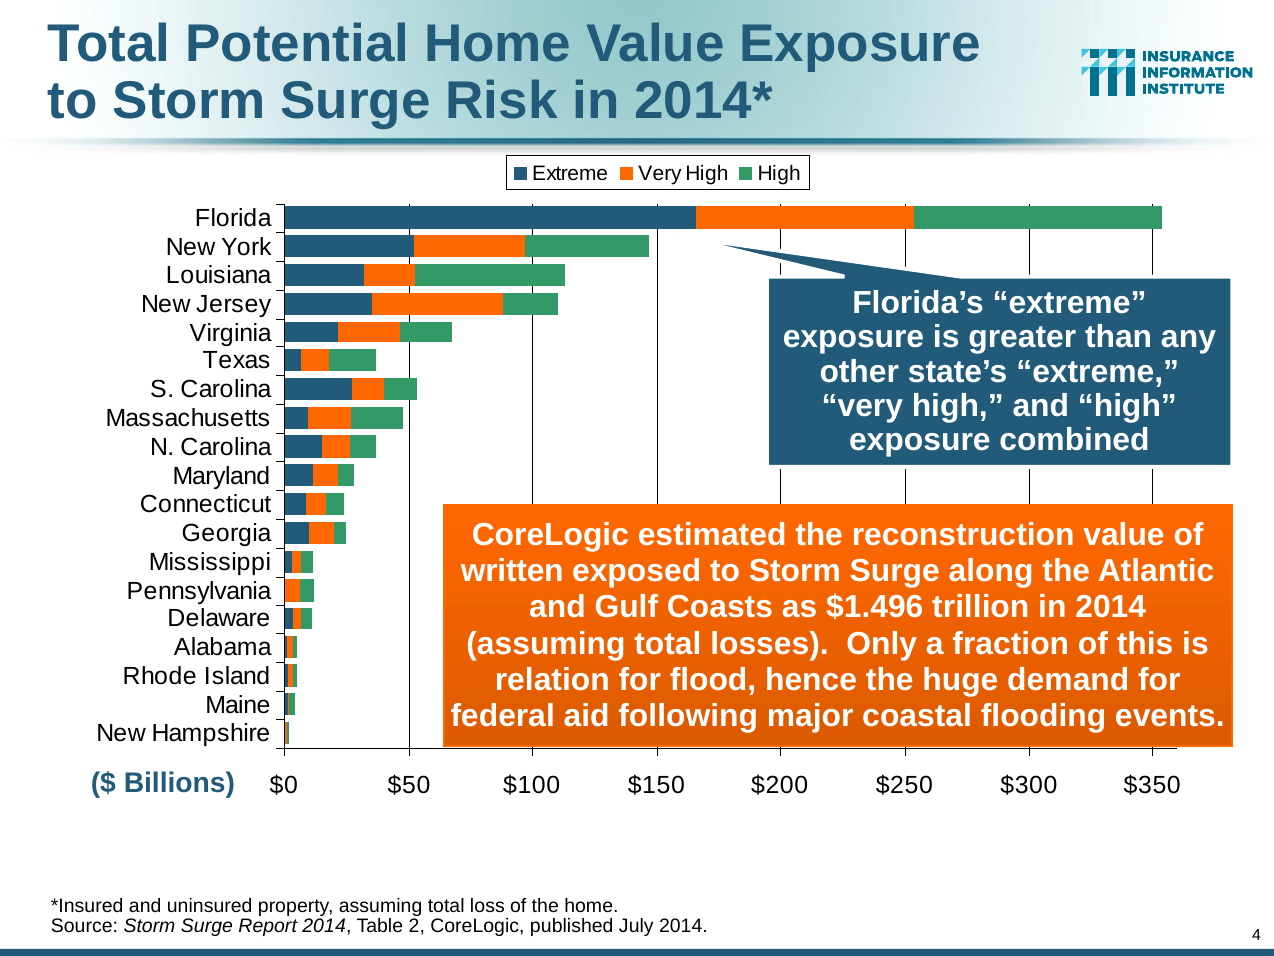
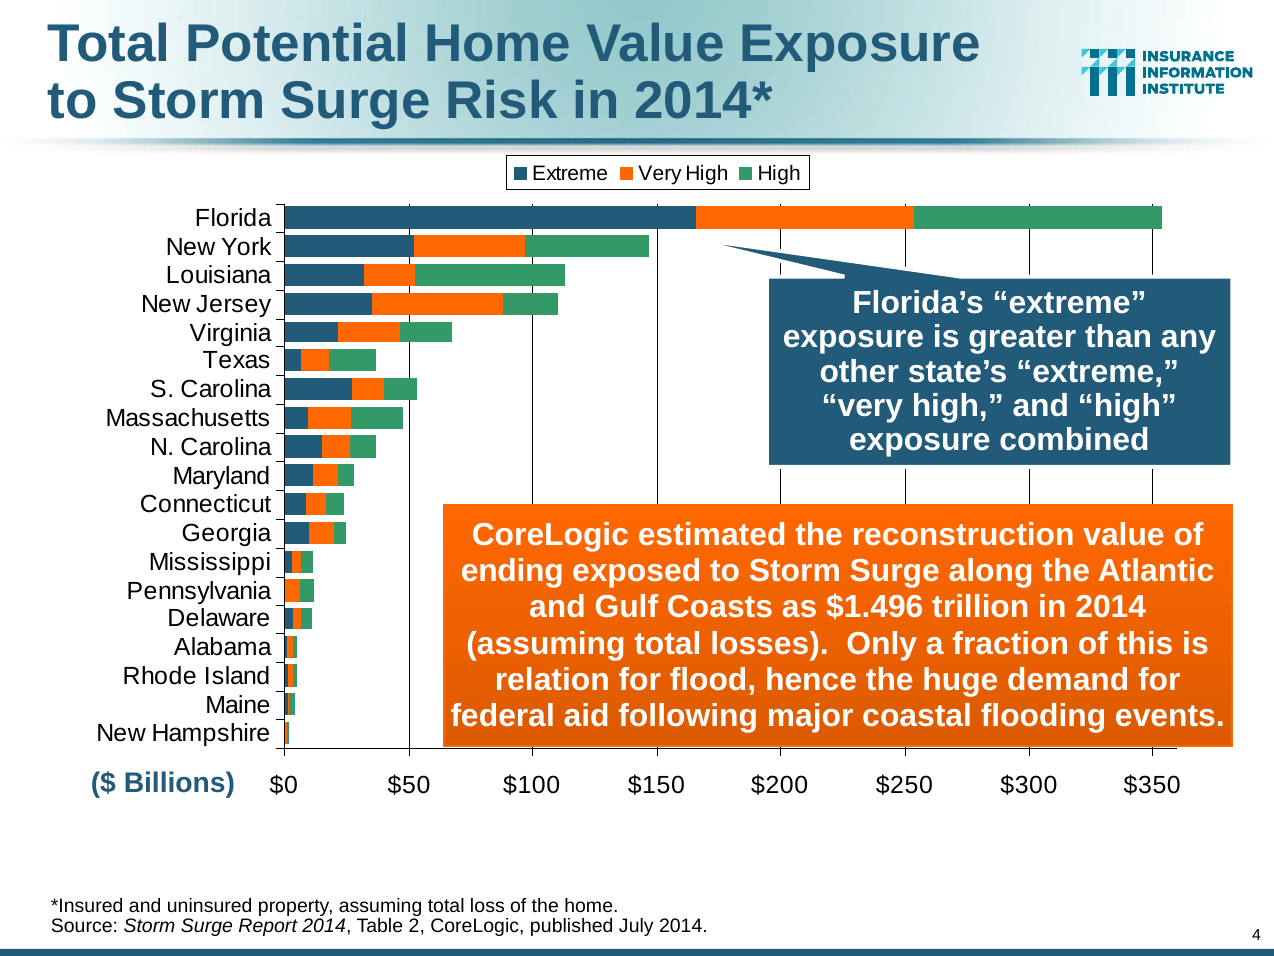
written: written -> ending
